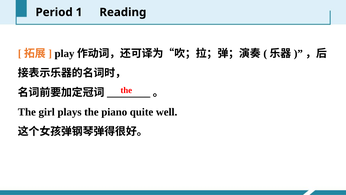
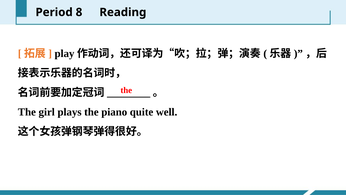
1: 1 -> 8
